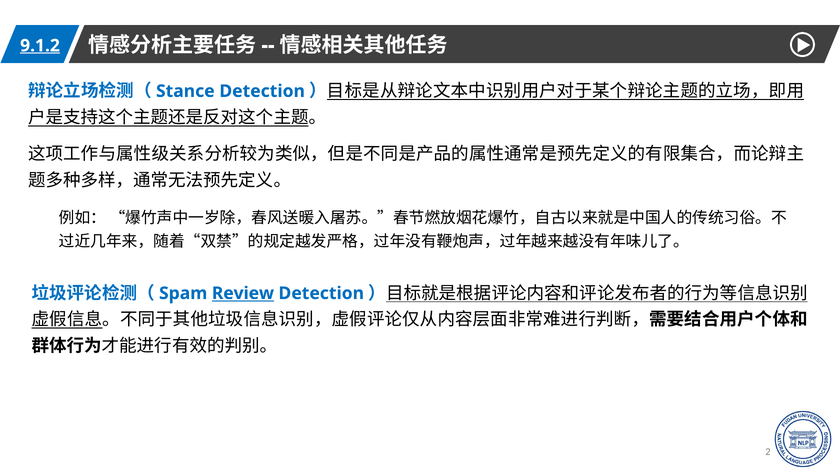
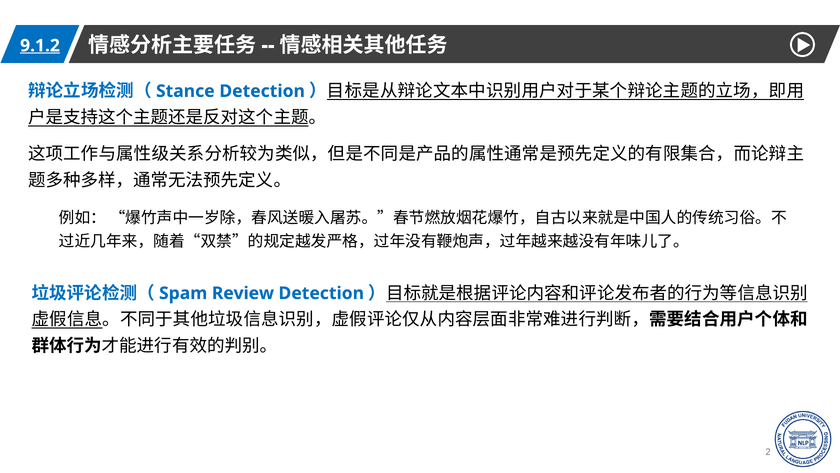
Review underline: present -> none
